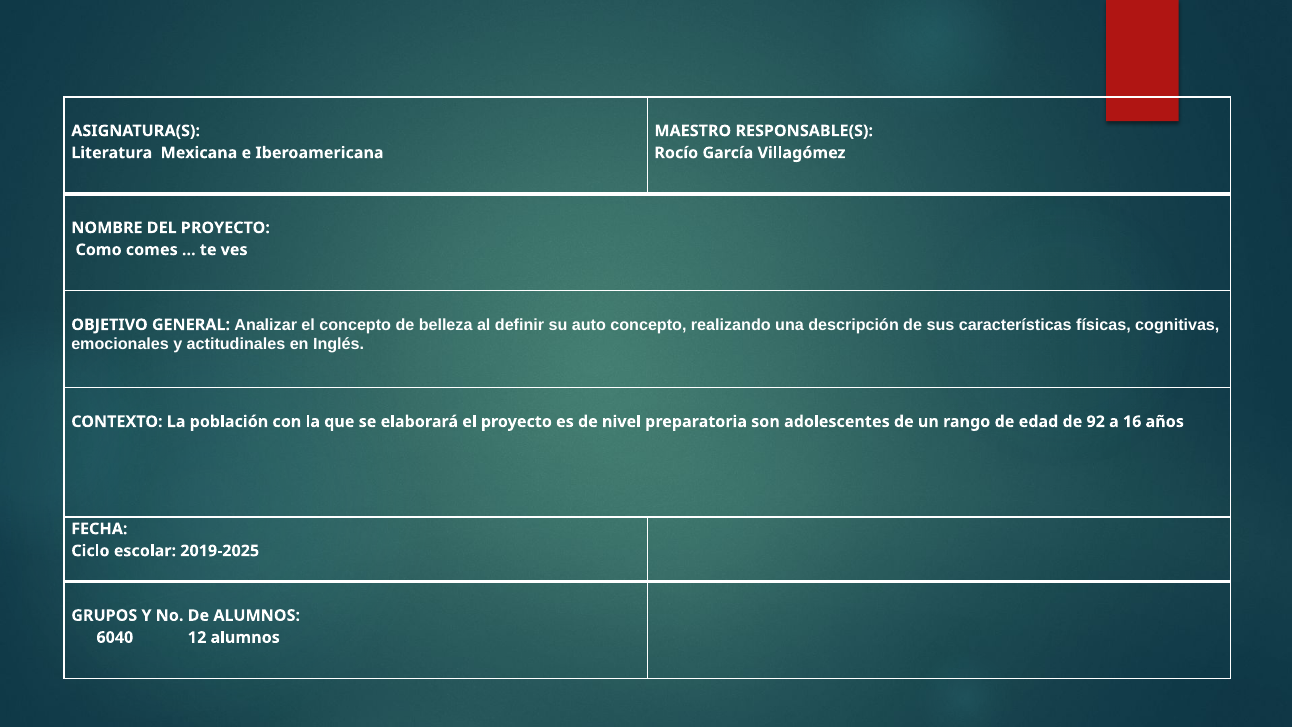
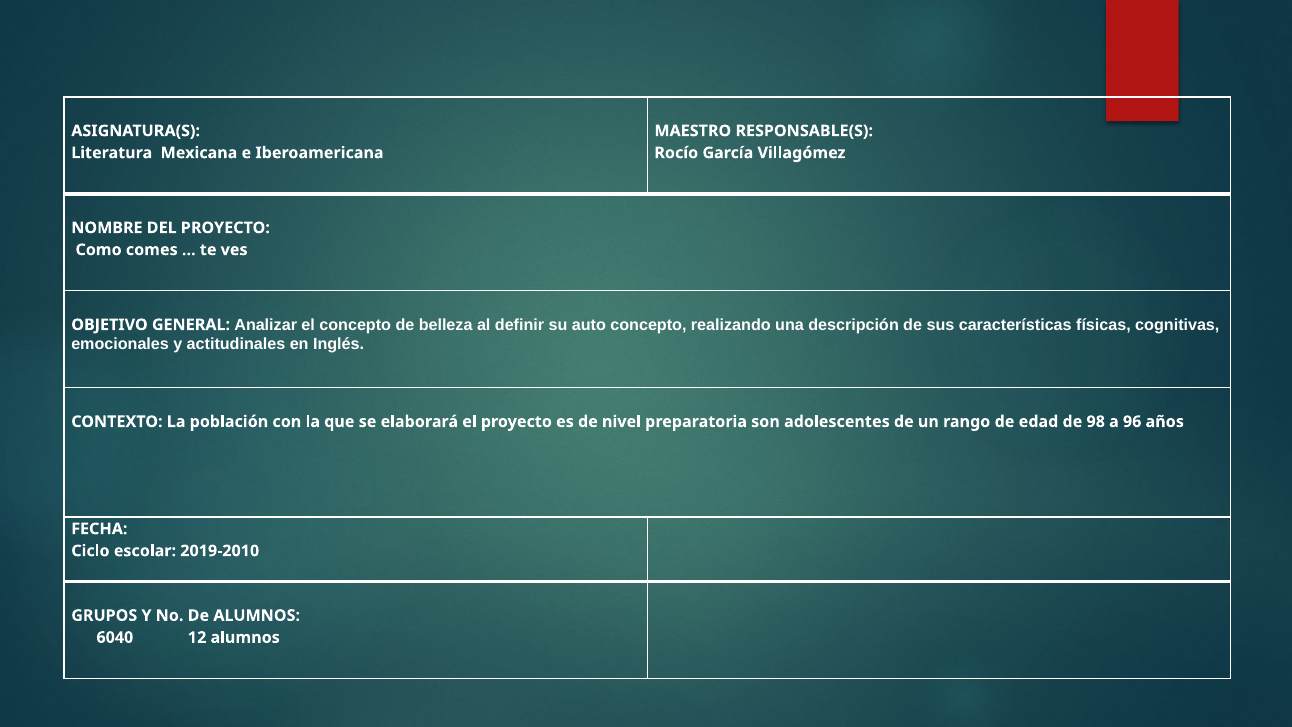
92: 92 -> 98
16: 16 -> 96
2019-2025: 2019-2025 -> 2019-2010
